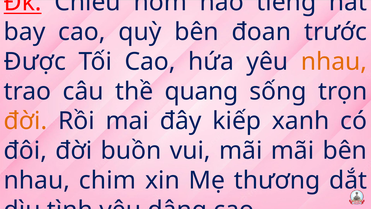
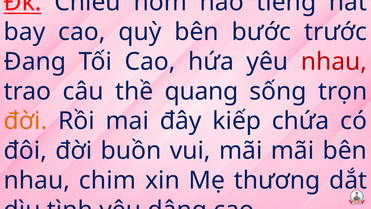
đoan: đoan -> bước
Được: Được -> Đang
nhau at (334, 62) colour: orange -> red
xanh: xanh -> chứa
